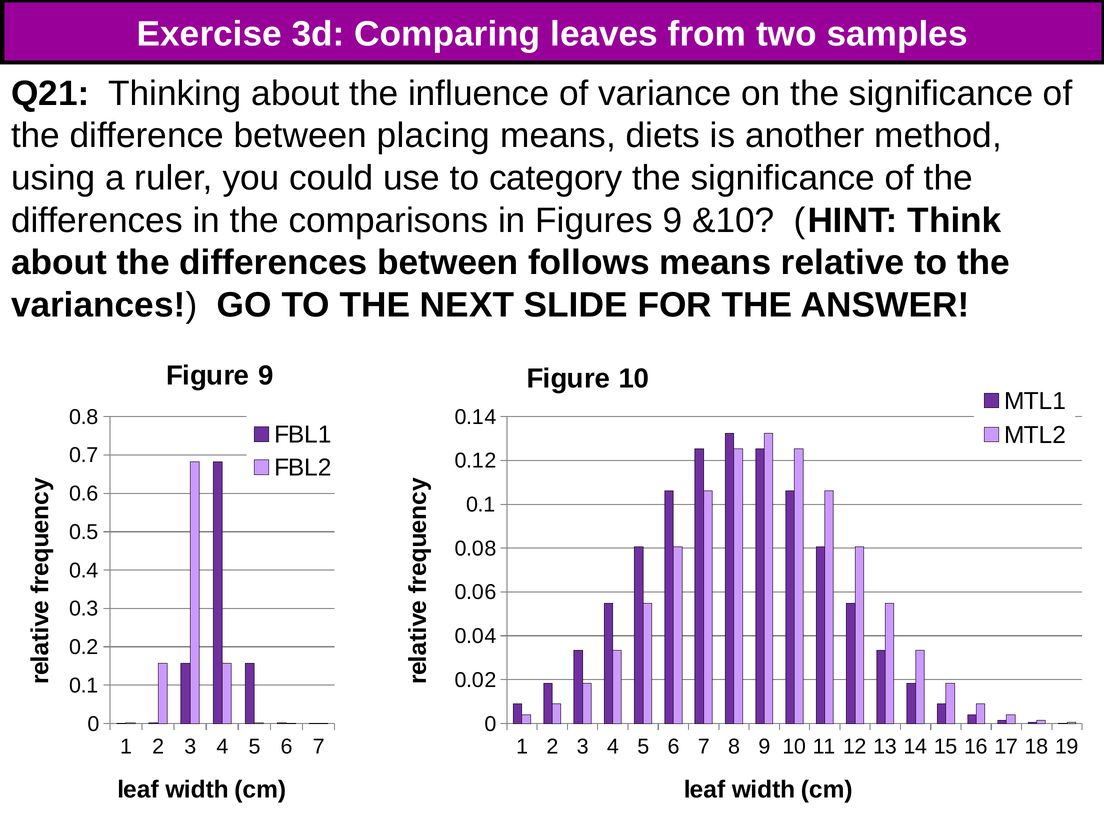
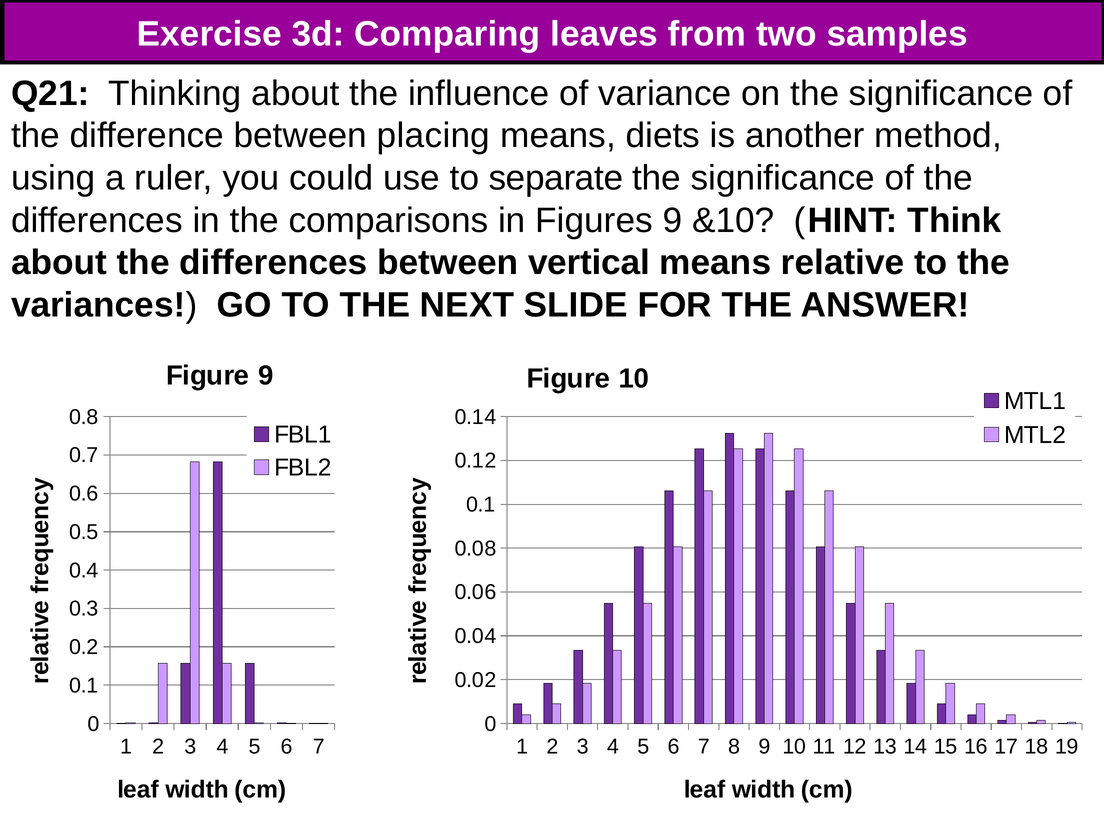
category: category -> separate
follows: follows -> vertical
